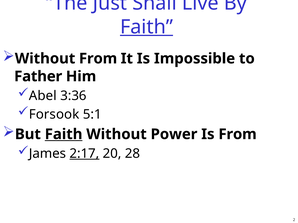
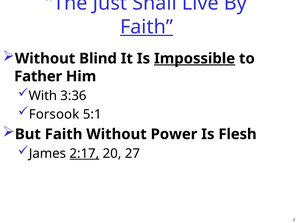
Without From: From -> Blind
Impossible underline: none -> present
Abel: Abel -> With
Faith at (64, 134) underline: present -> none
Is From: From -> Flesh
28: 28 -> 27
